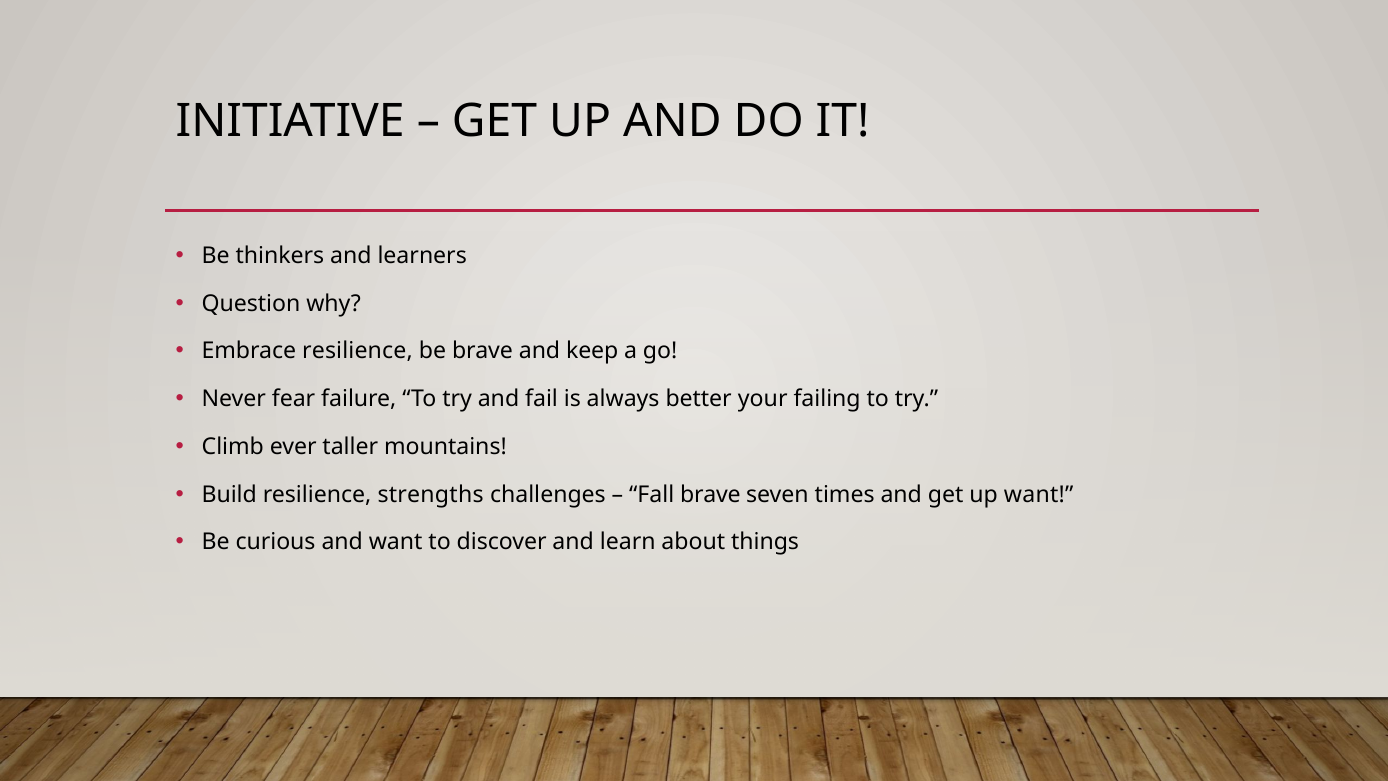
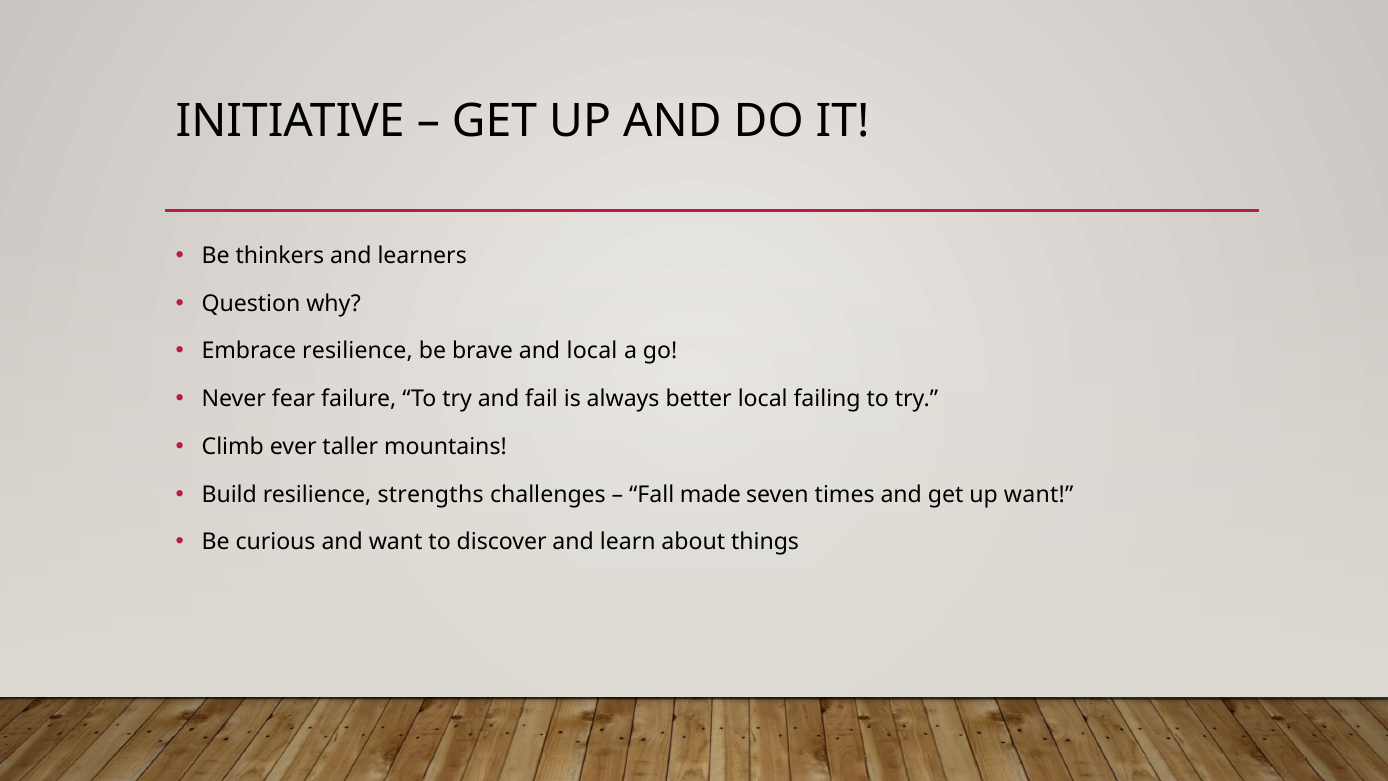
and keep: keep -> local
better your: your -> local
Fall brave: brave -> made
